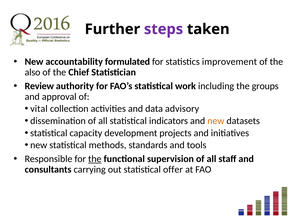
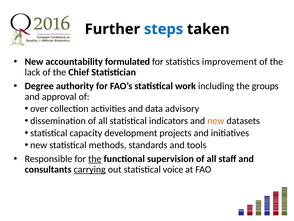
steps colour: purple -> blue
also: also -> lack
Review: Review -> Degree
vital: vital -> over
carrying underline: none -> present
offer: offer -> voice
